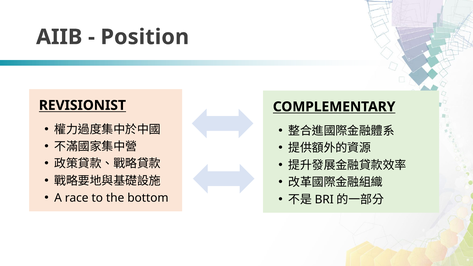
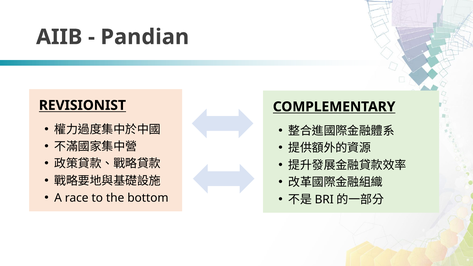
Position: Position -> Pandian
